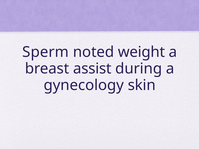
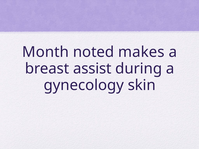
Sperm: Sperm -> Month
weight: weight -> makes
